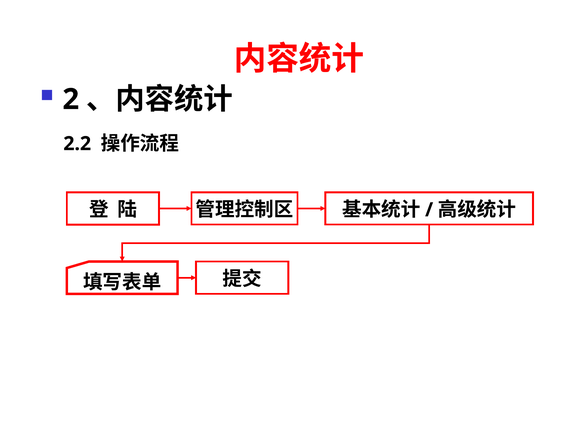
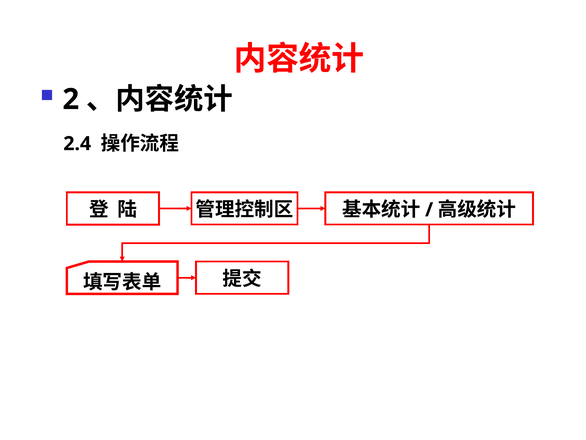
2.2: 2.2 -> 2.4
